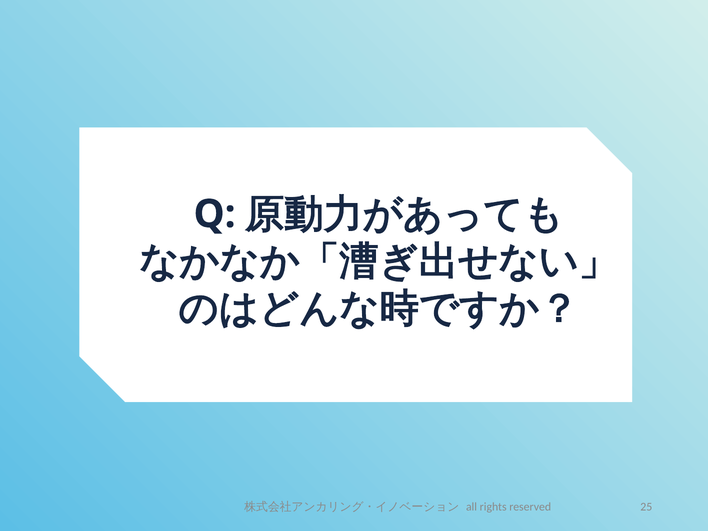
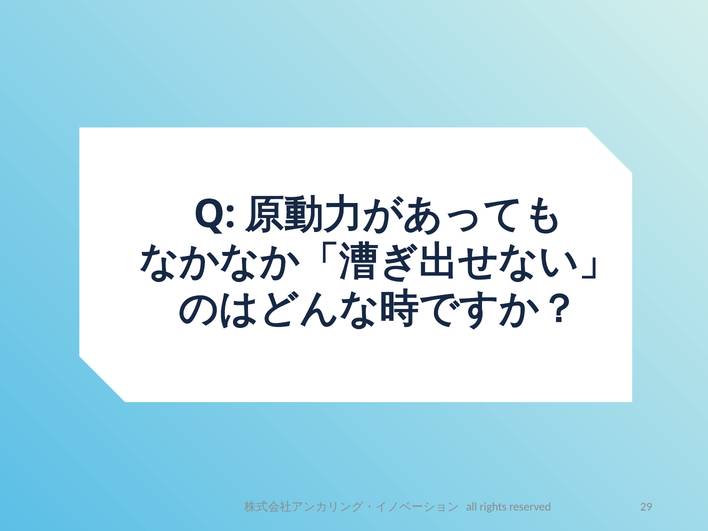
25: 25 -> 29
